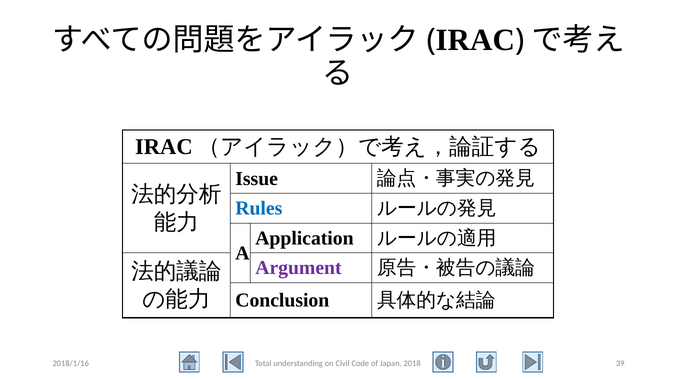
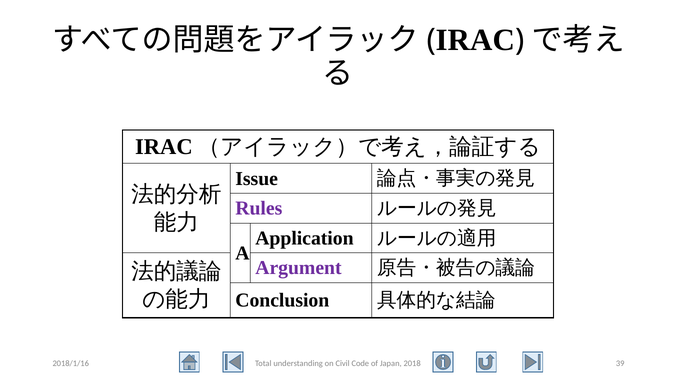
Rules colour: blue -> purple
